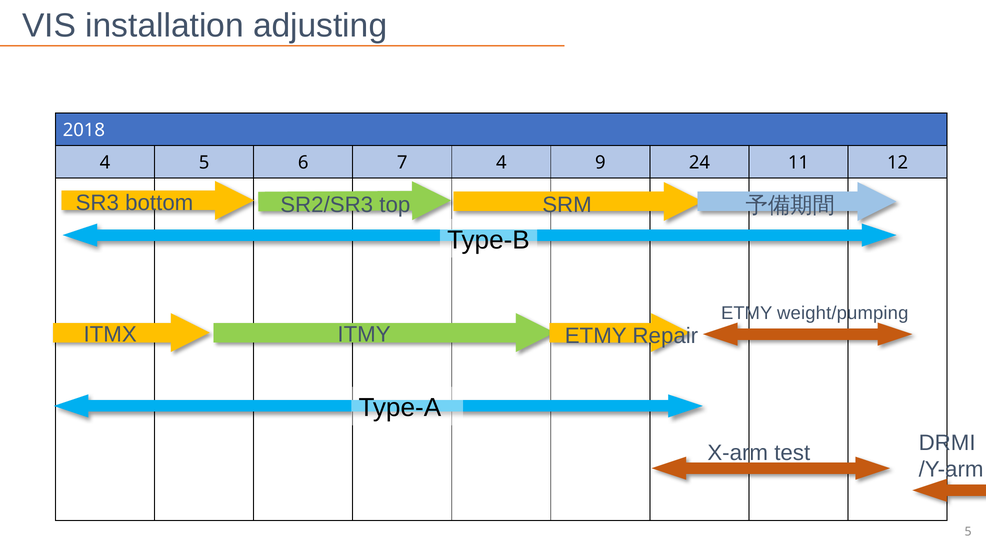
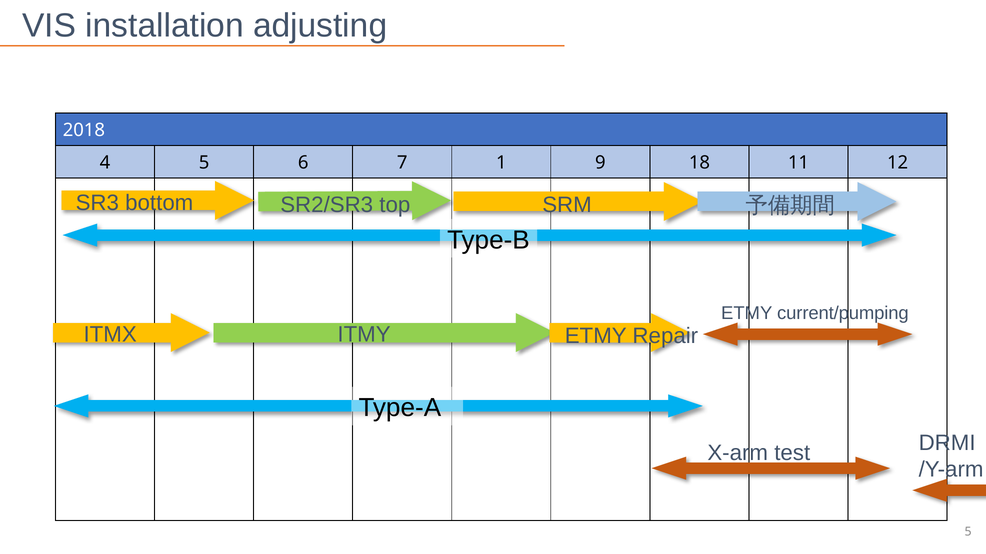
7 4: 4 -> 1
24: 24 -> 18
weight/pumping: weight/pumping -> current/pumping
